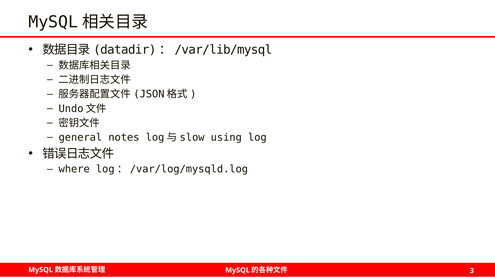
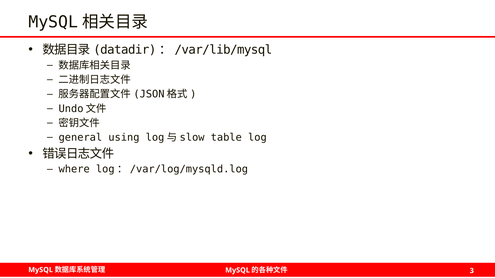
notes: notes -> using
using: using -> table
